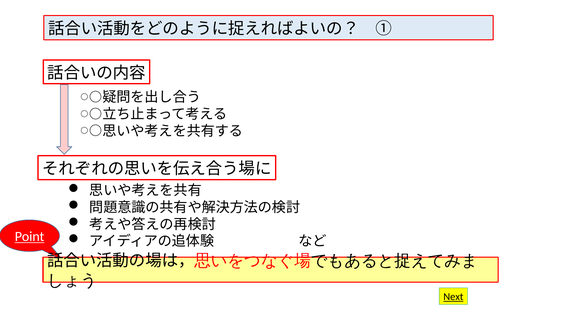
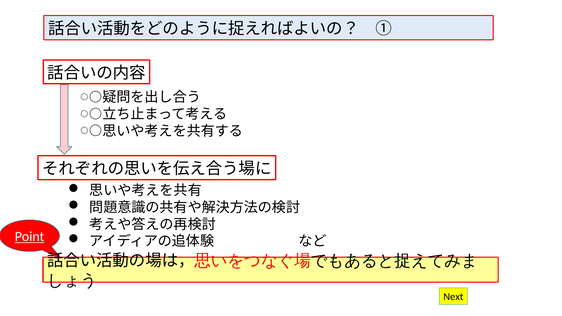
Next underline: present -> none
